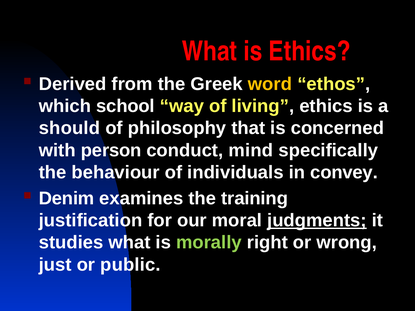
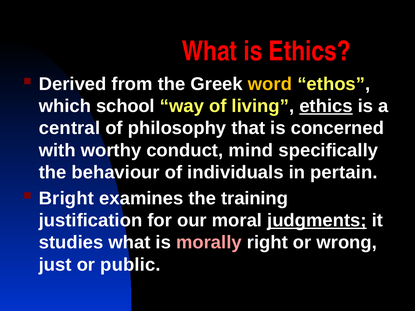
ethics at (326, 106) underline: none -> present
should: should -> central
person: person -> worthy
convey: convey -> pertain
Denim: Denim -> Bright
morally colour: light green -> pink
